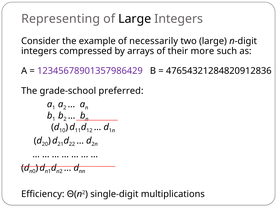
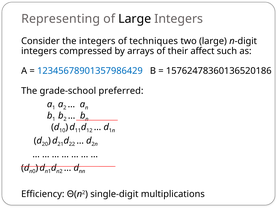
the example: example -> integers
necessarily: necessarily -> techniques
more: more -> affect
12345678901357986429 colour: purple -> blue
47654321284820912836: 47654321284820912836 -> 15762478360136520186
